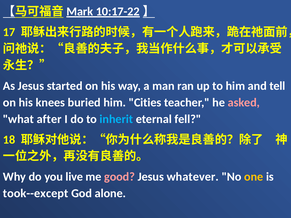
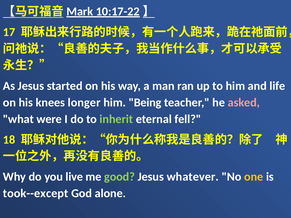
tell: tell -> life
buried: buried -> longer
Cities: Cities -> Being
after: after -> were
inherit colour: light blue -> light green
good colour: pink -> light green
